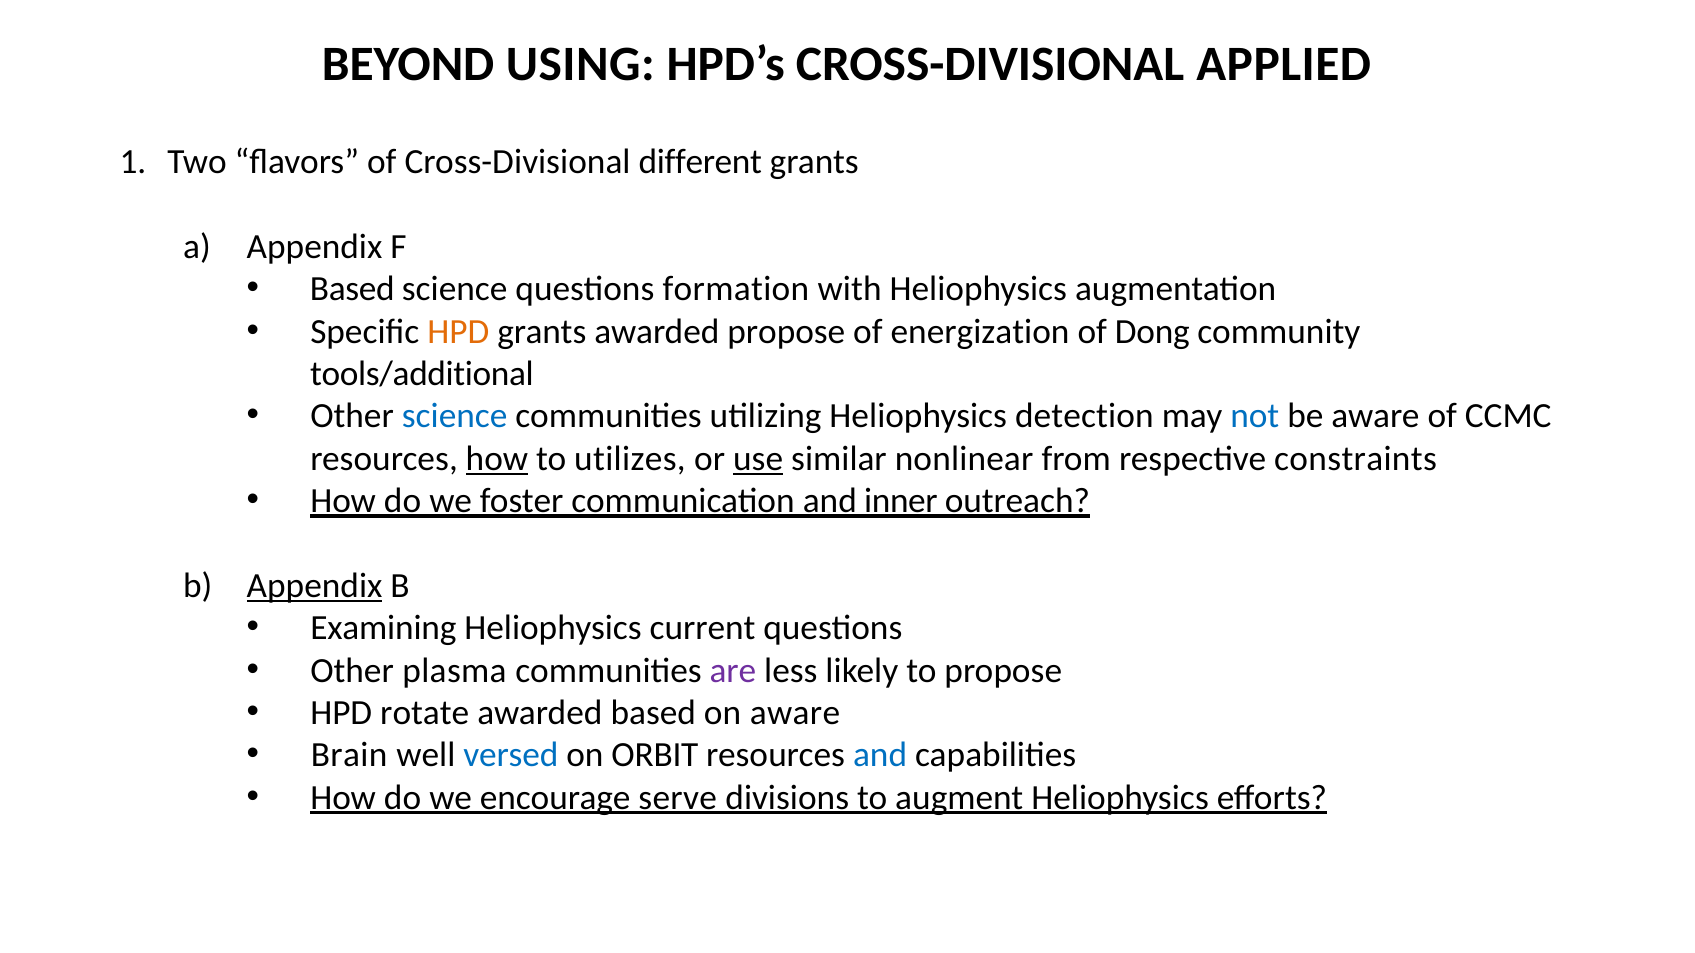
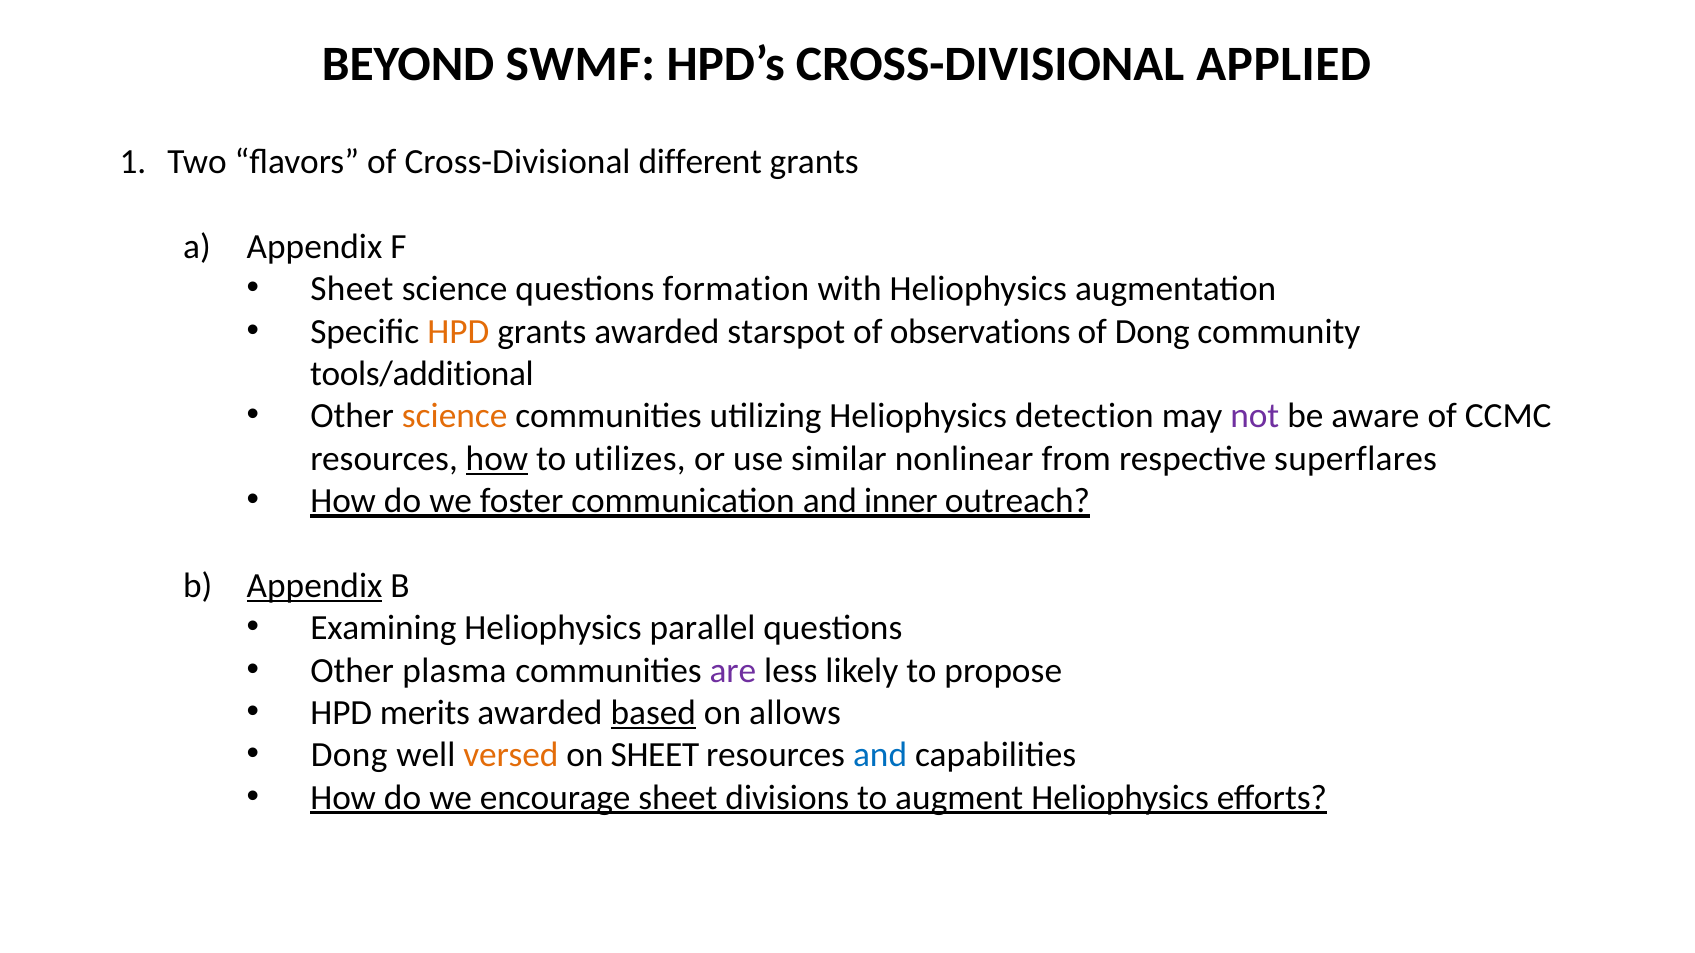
USING: USING -> SWMF
Based at (352, 289): Based -> Sheet
awarded propose: propose -> starspot
energization: energization -> observations
science at (455, 416) colour: blue -> orange
not colour: blue -> purple
use underline: present -> none
constraints: constraints -> superflares
current: current -> parallel
rotate: rotate -> merits
based at (653, 713) underline: none -> present
on aware: aware -> allows
Brain at (349, 756): Brain -> Dong
versed colour: blue -> orange
on ORBIT: ORBIT -> SHEET
encourage serve: serve -> sheet
